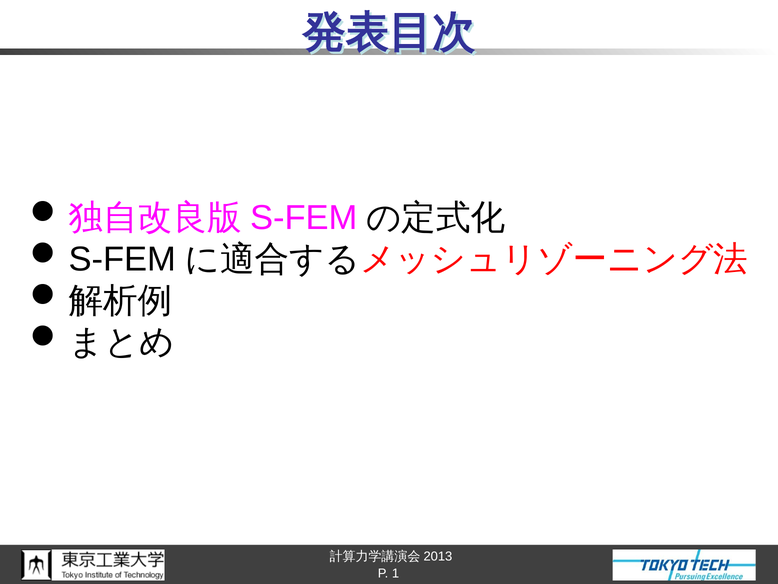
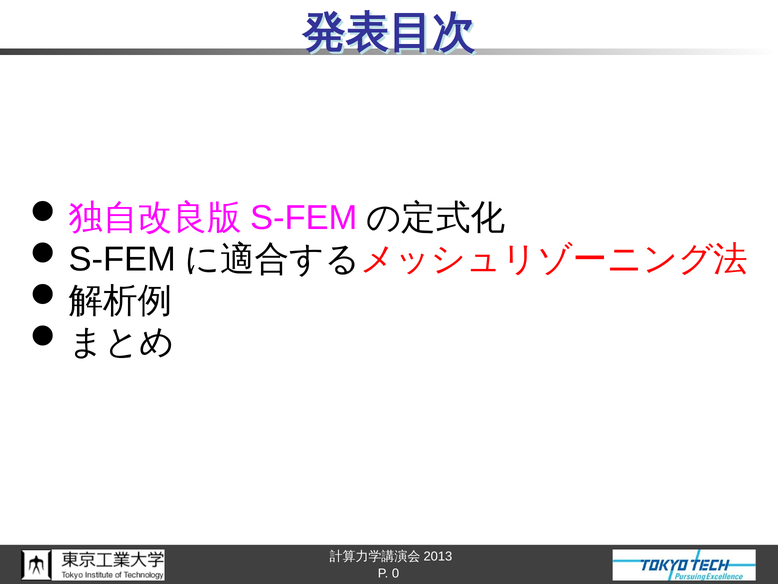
1: 1 -> 0
